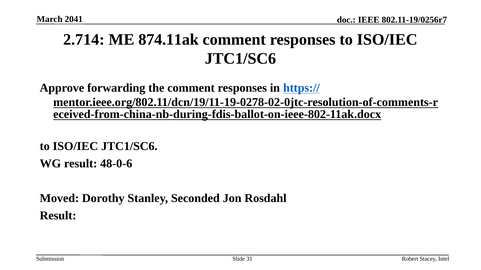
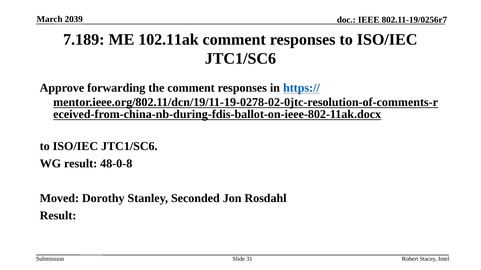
2041: 2041 -> 2039
2.714: 2.714 -> 7.189
874.11ak: 874.11ak -> 102.11ak
48-0-6: 48-0-6 -> 48-0-8
